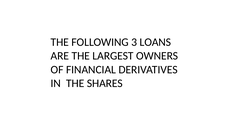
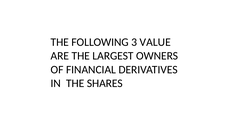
LOANS: LOANS -> VALUE
